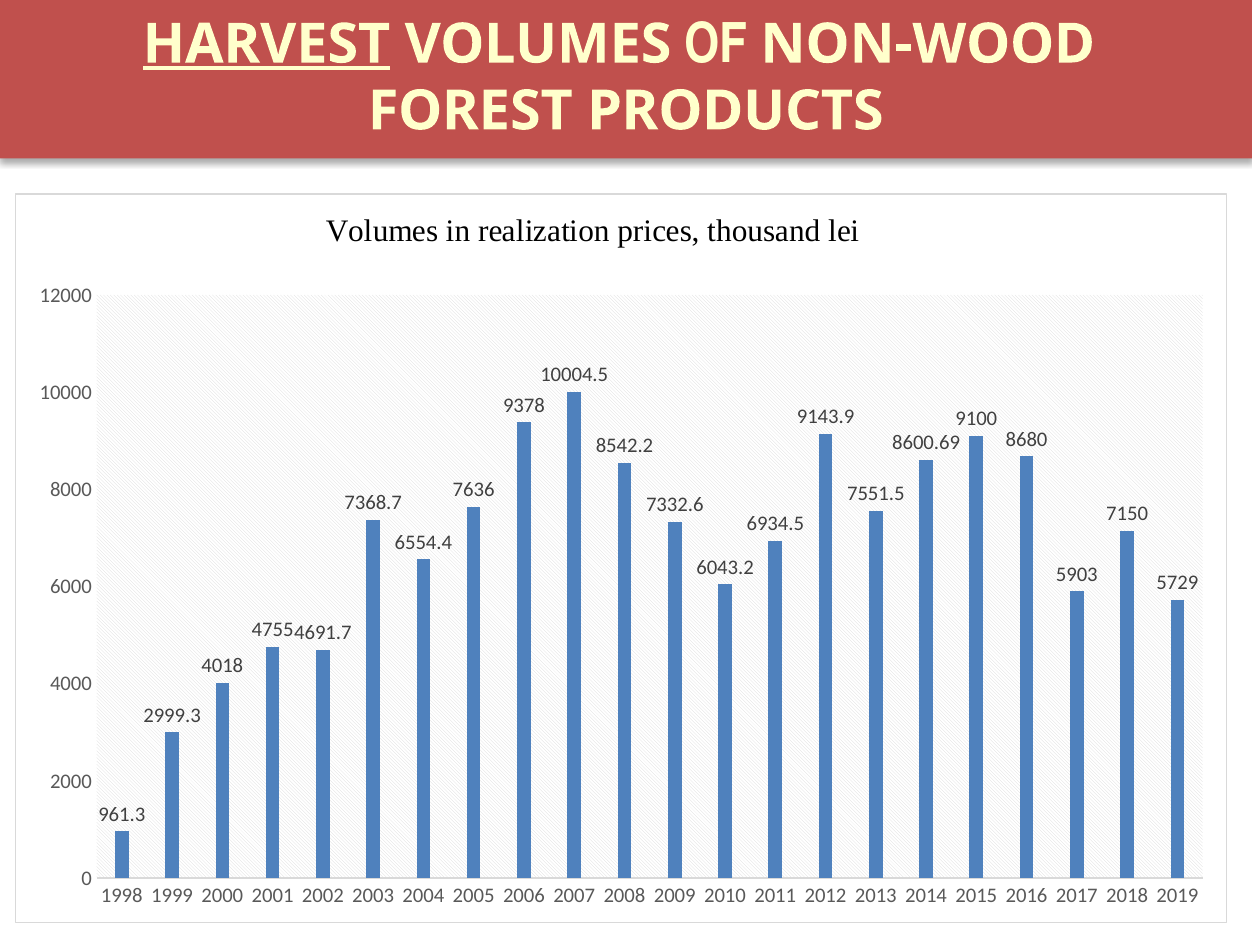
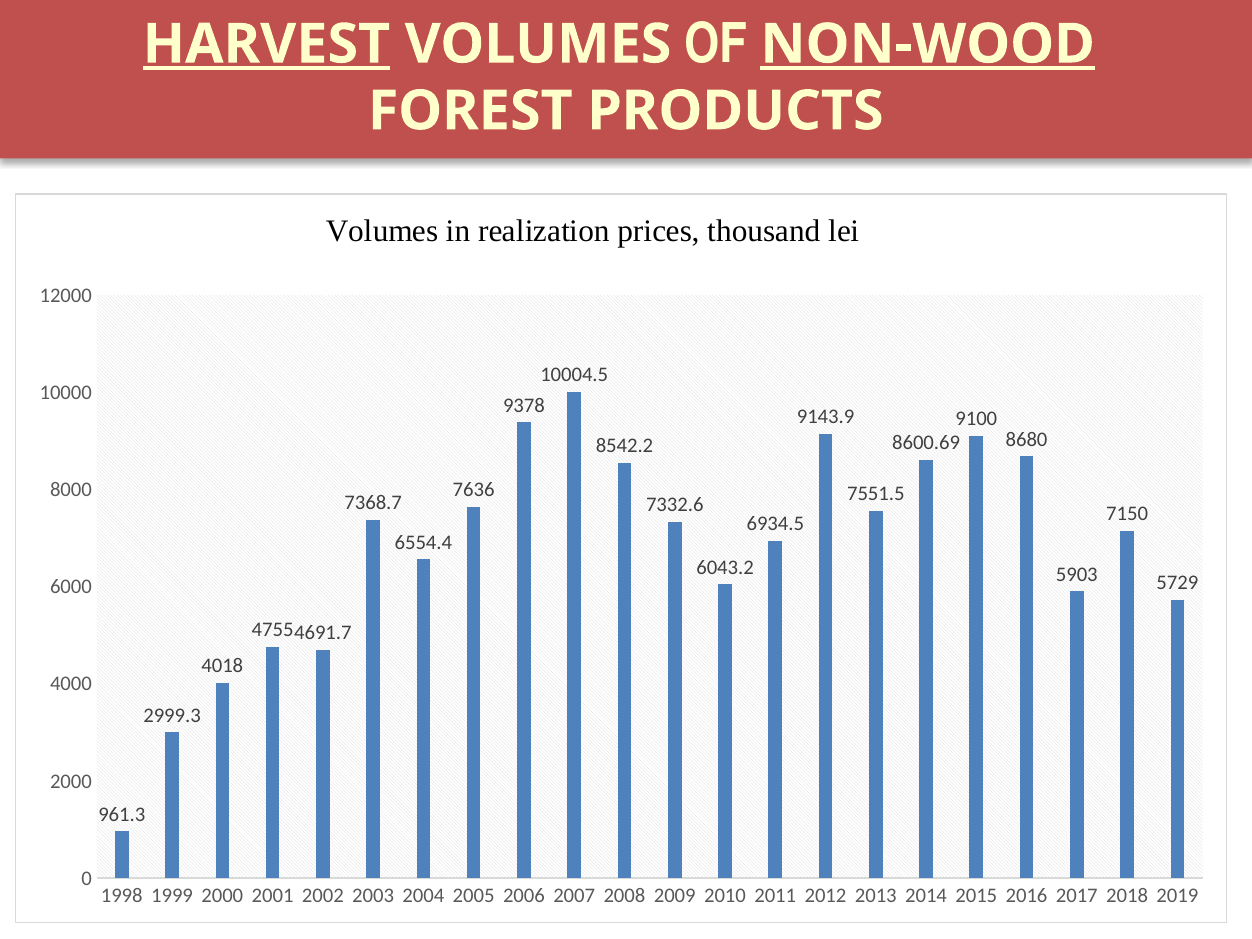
NON-WOOD underline: none -> present
